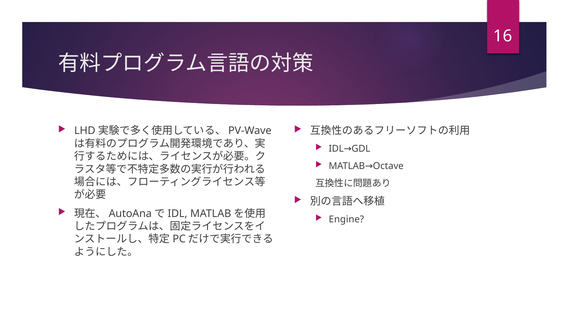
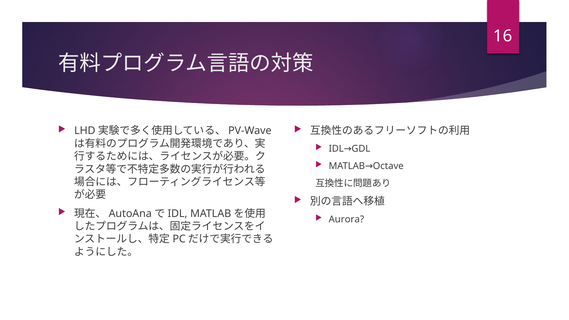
Engine: Engine -> Aurora
